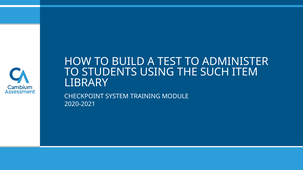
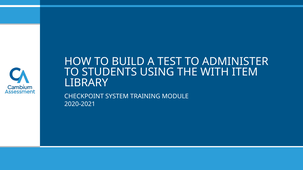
SUCH: SUCH -> WITH
